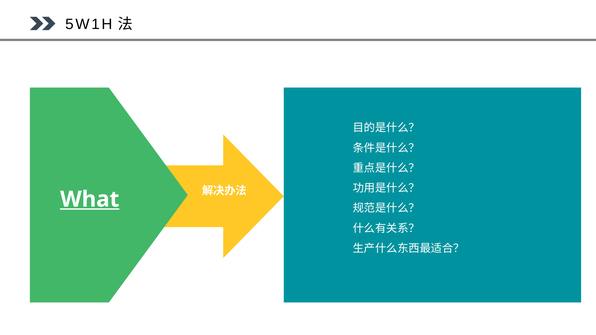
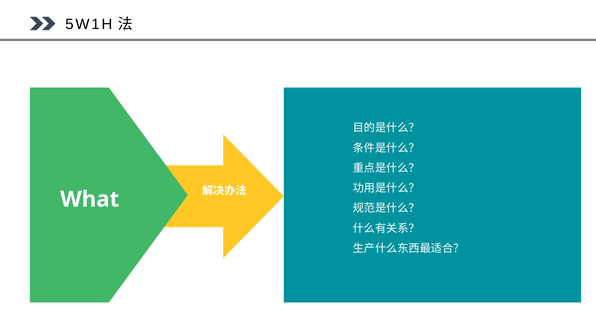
What underline: present -> none
